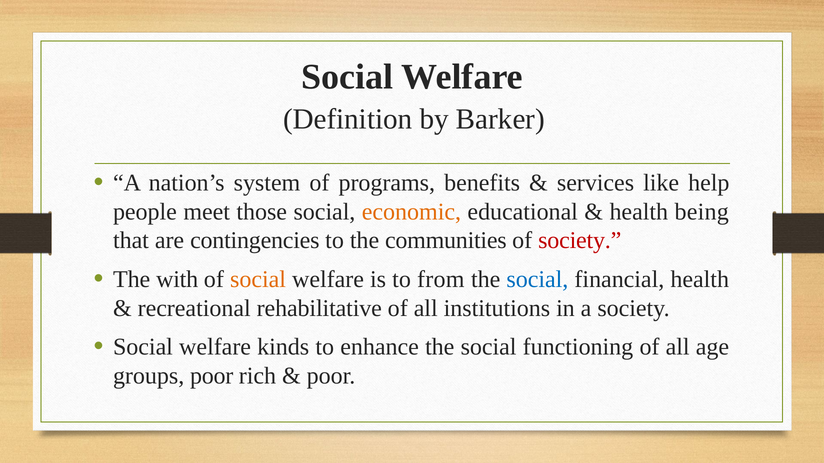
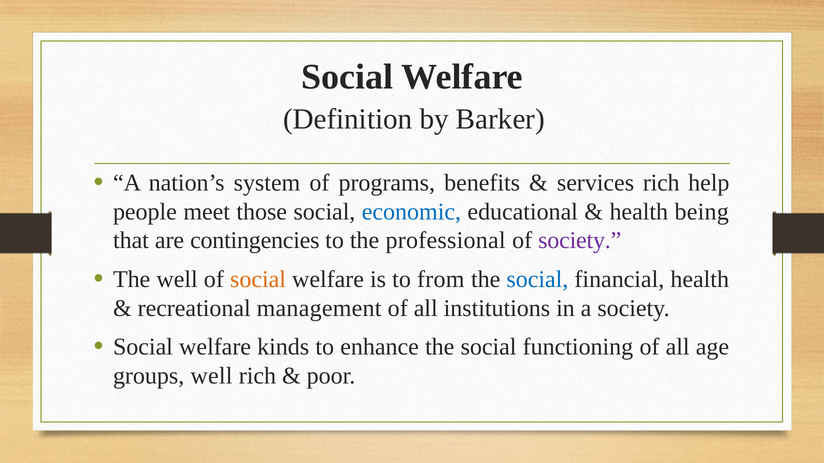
services like: like -> rich
economic colour: orange -> blue
communities: communities -> professional
society at (580, 241) colour: red -> purple
The with: with -> well
rehabilitative: rehabilitative -> management
groups poor: poor -> well
